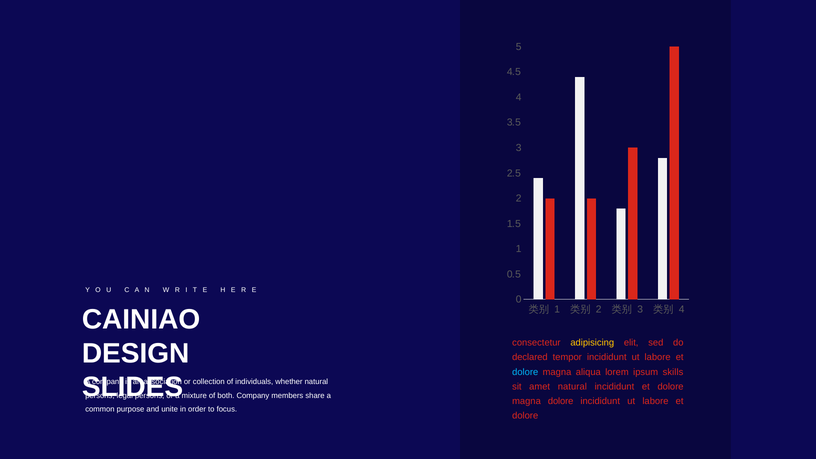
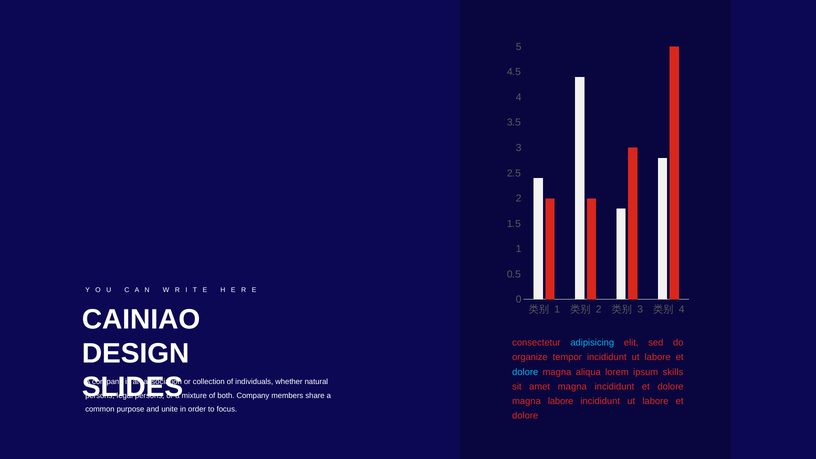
adipisicing colour: yellow -> light blue
declared: declared -> organize
amet natural: natural -> magna
magna dolore: dolore -> labore
